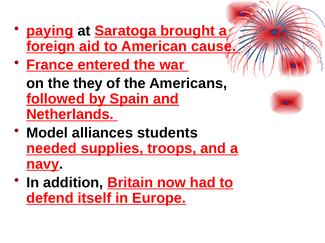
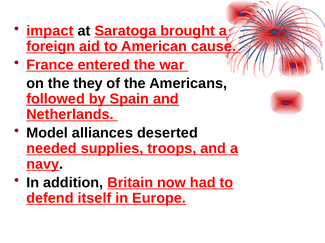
paying: paying -> impact
students: students -> deserted
